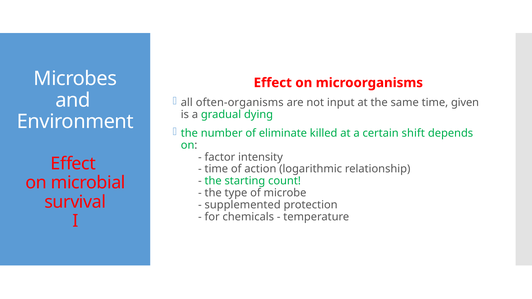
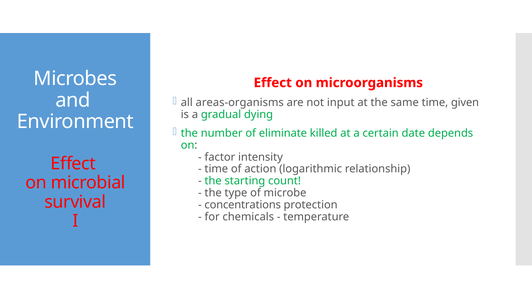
often-organisms: often-organisms -> areas-organisms
shift: shift -> date
supplemented: supplemented -> concentrations
